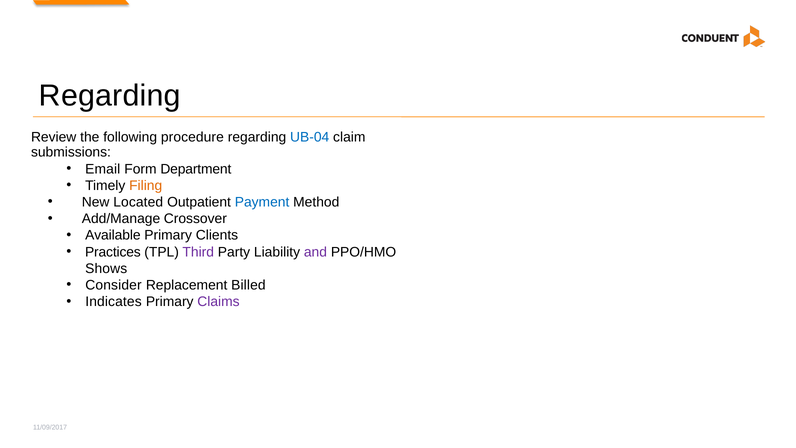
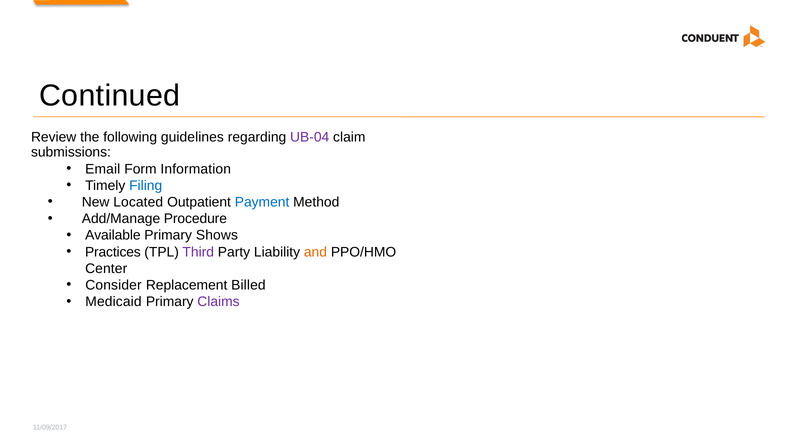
Regarding at (110, 96): Regarding -> Continued
procedure: procedure -> guidelines
UB-04 colour: blue -> purple
Department: Department -> Information
Filing colour: orange -> blue
Crossover: Crossover -> Procedure
Clients: Clients -> Shows
and colour: purple -> orange
Shows: Shows -> Center
Indicates: Indicates -> Medicaid
